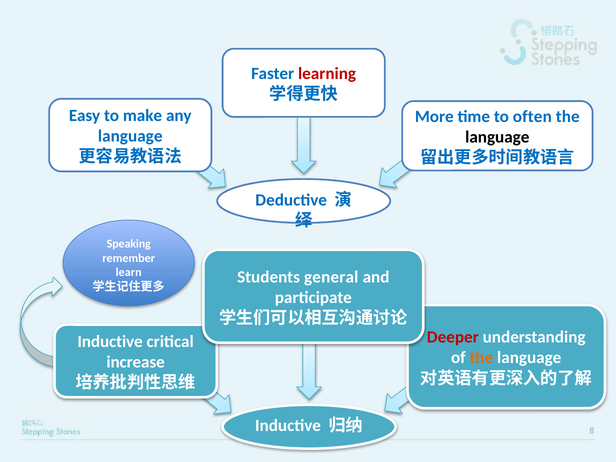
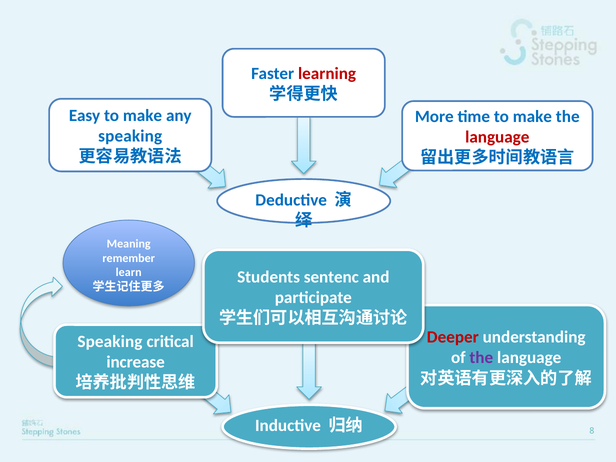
time to often: often -> make
language at (130, 136): language -> speaking
language at (497, 137) colour: black -> red
Speaking: Speaking -> Meaning
general: general -> sentenc
Inductive at (110, 342): Inductive -> Speaking
the at (481, 358) colour: orange -> purple
